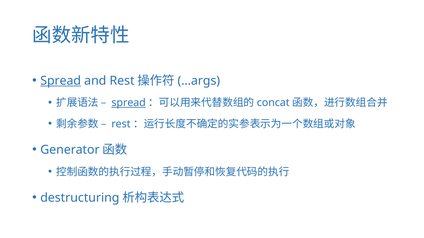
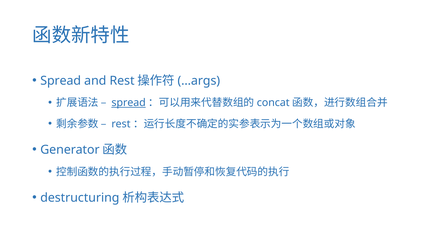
Spread at (61, 81) underline: present -> none
